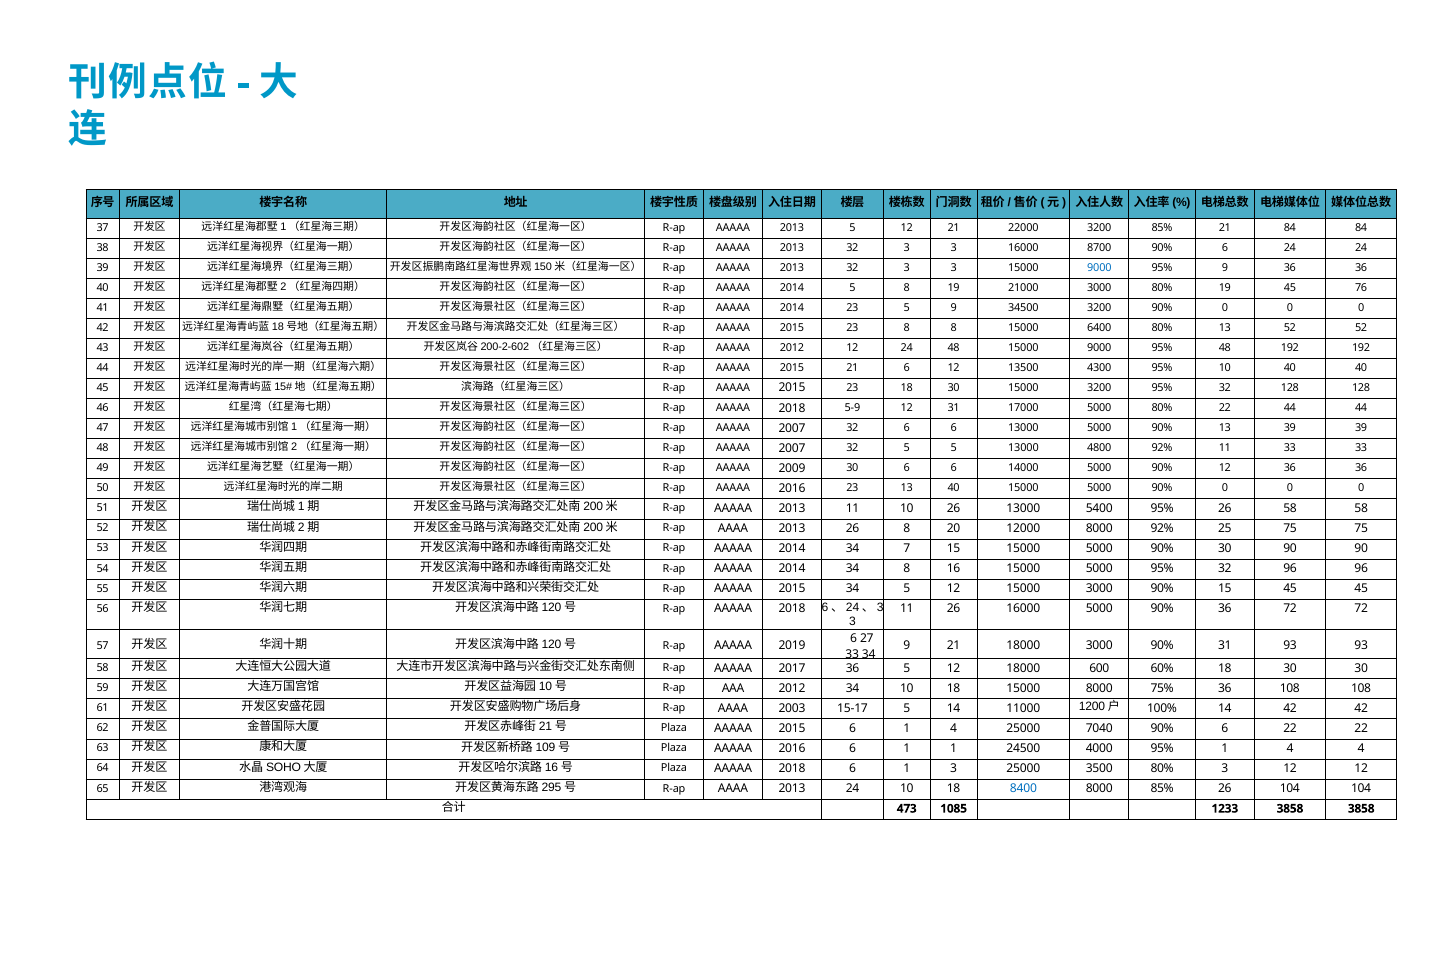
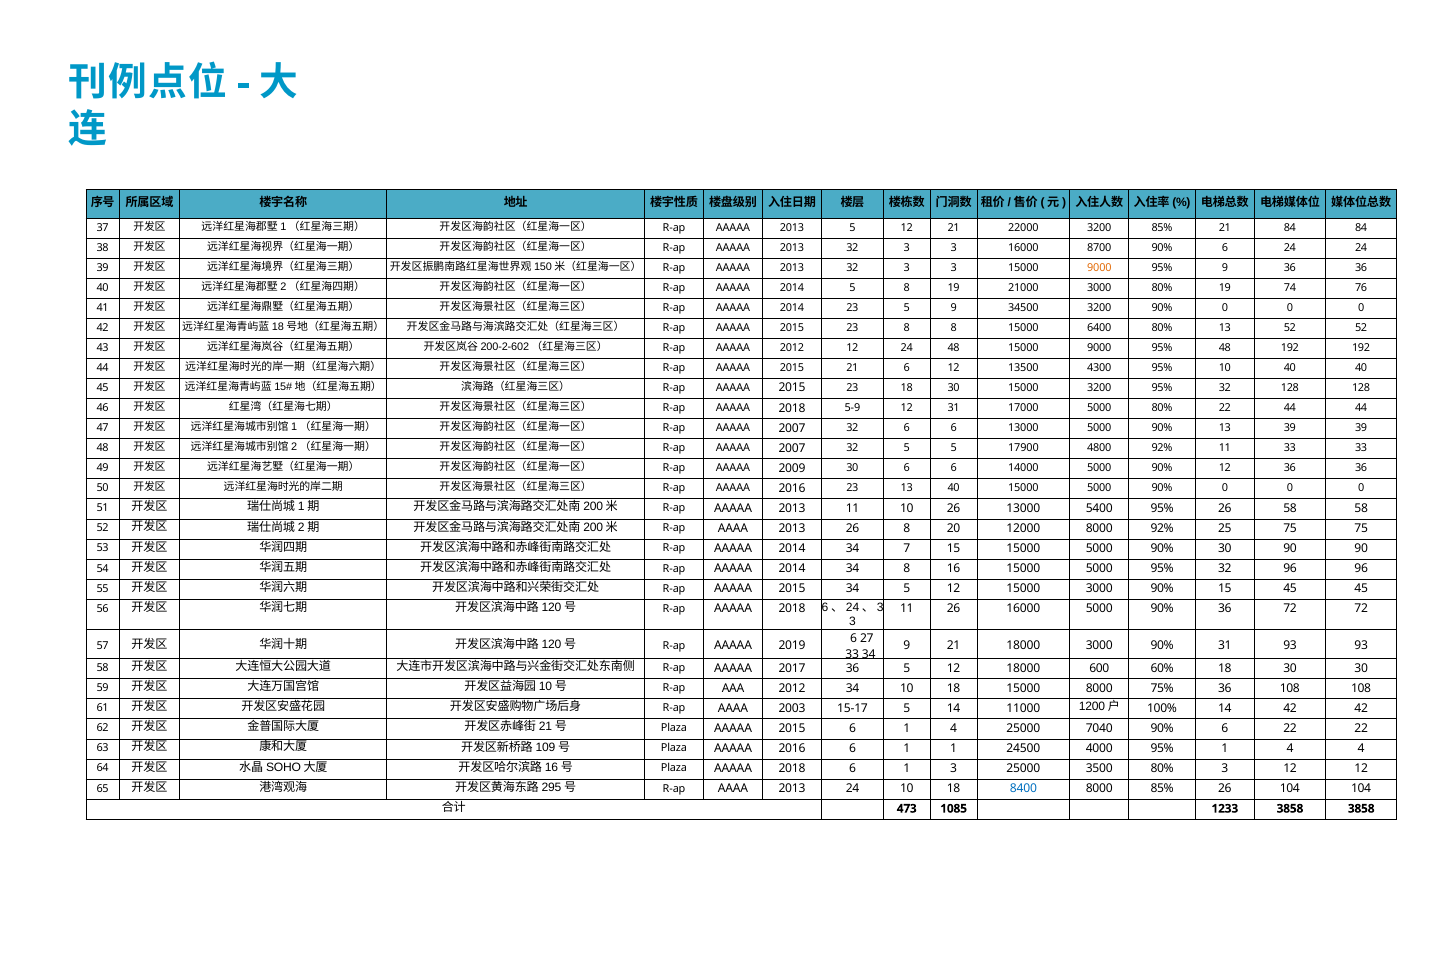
9000 at (1099, 268) colour: blue -> orange
19 45: 45 -> 74
5 13000: 13000 -> 17900
